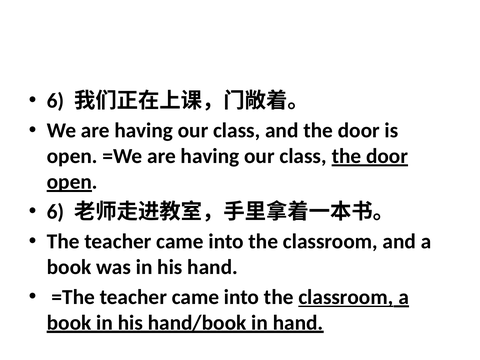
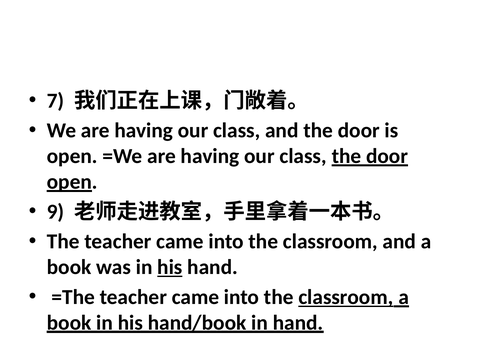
6 at (56, 101): 6 -> 7
6 at (56, 212): 6 -> 9
his at (170, 267) underline: none -> present
